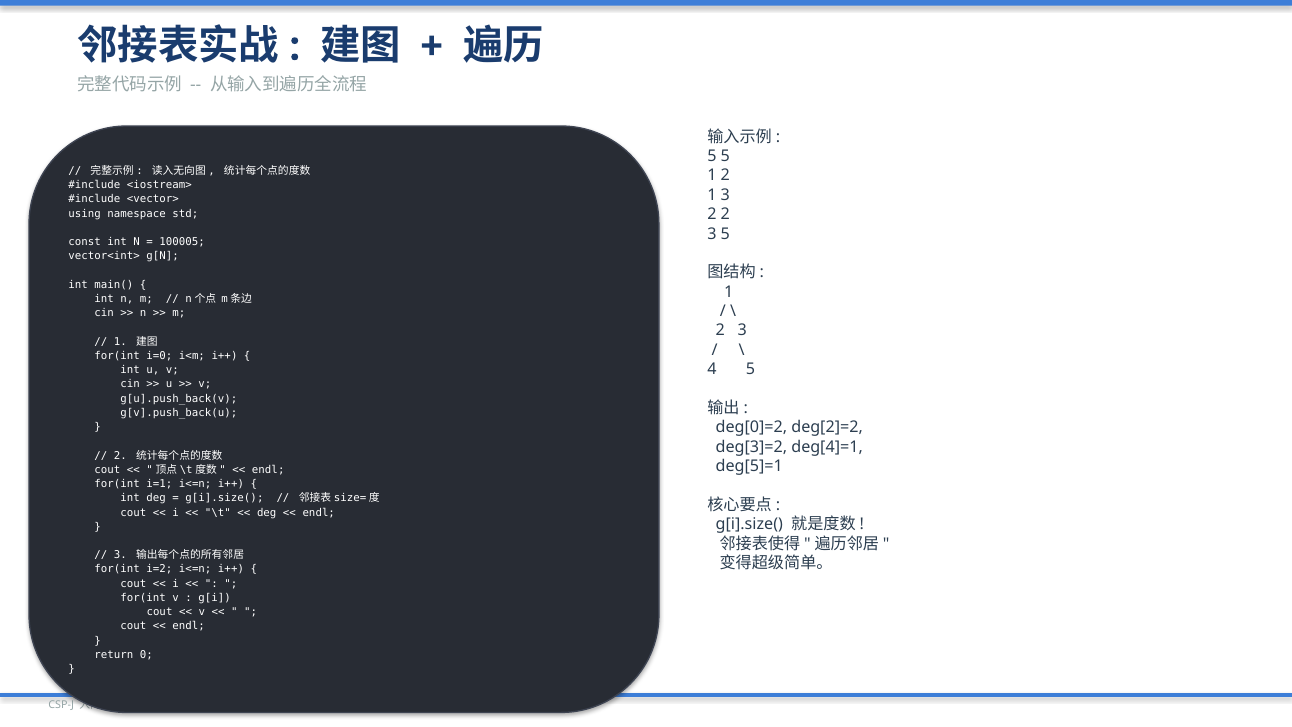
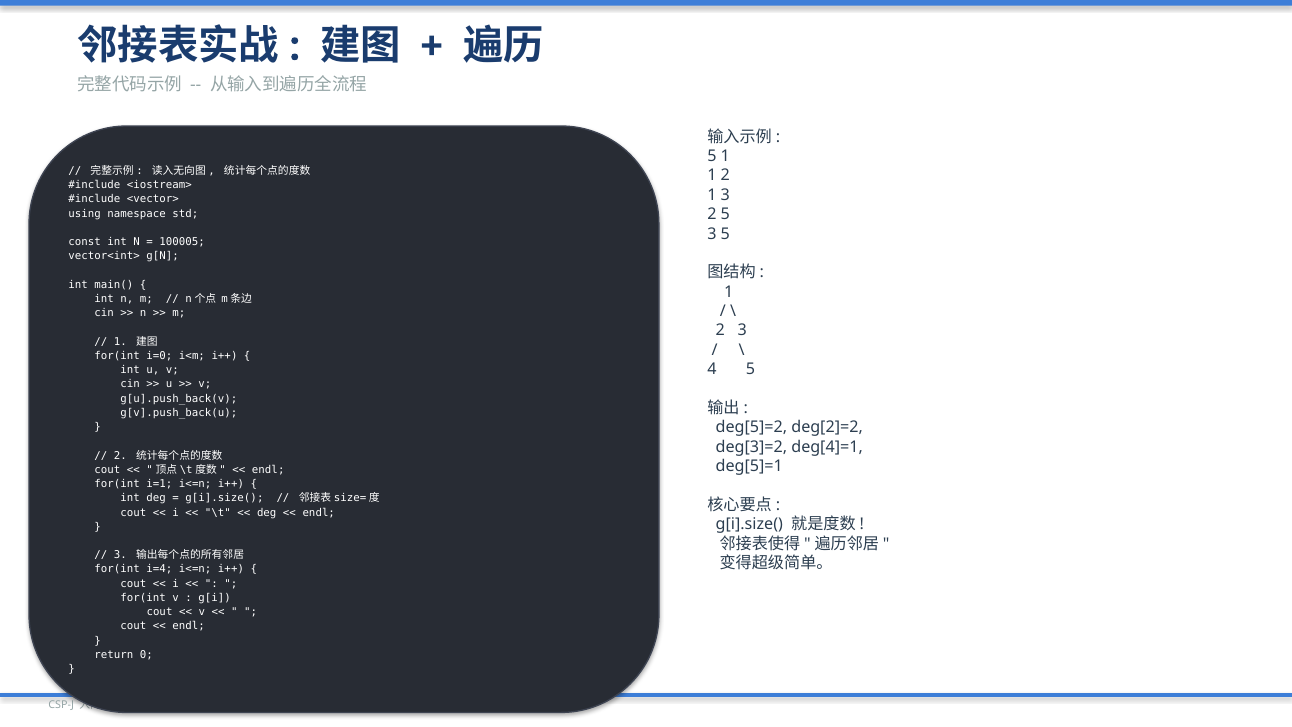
5 5: 5 -> 1
2 2: 2 -> 5
deg[0]=2: deg[0]=2 -> deg[5]=2
i=2: i=2 -> i=4
